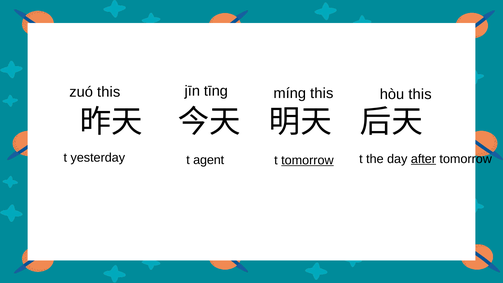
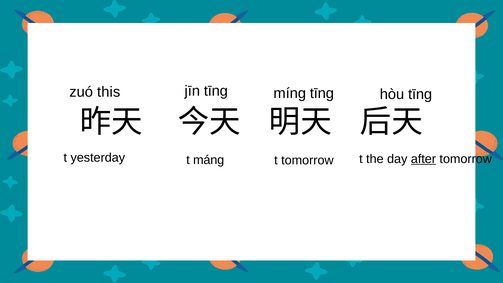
míng this: this -> tīng
hòu this: this -> tīng
agent: agent -> máng
tomorrow at (307, 160) underline: present -> none
